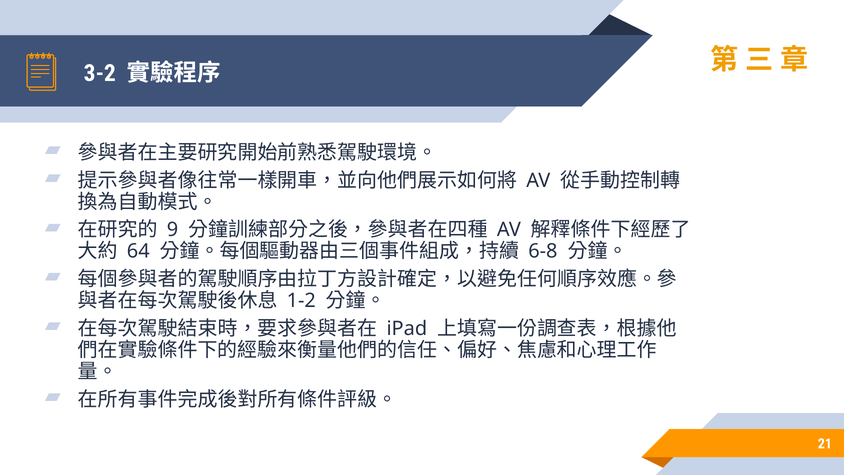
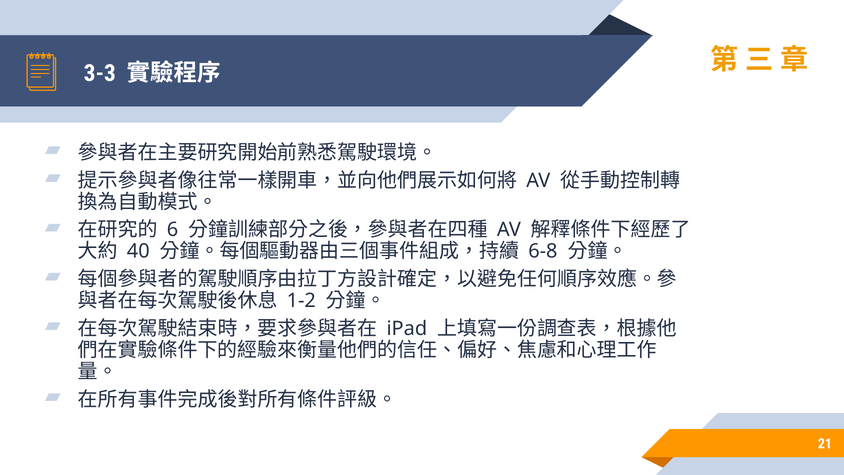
3-2: 3-2 -> 3-3
9: 9 -> 6
64: 64 -> 40
